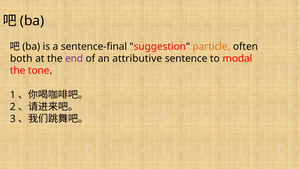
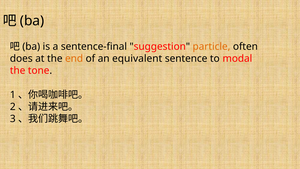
both: both -> does
end colour: purple -> orange
attributive: attributive -> equivalent
